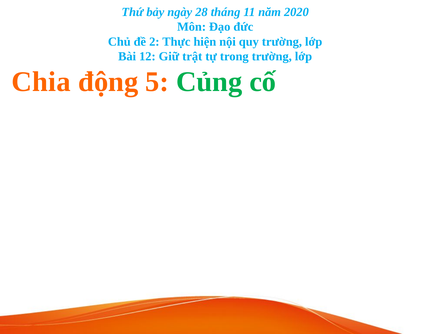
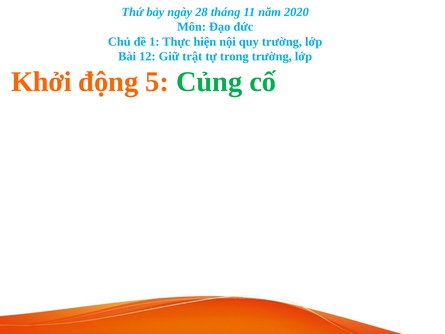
2: 2 -> 1
Chia: Chia -> Khởi
